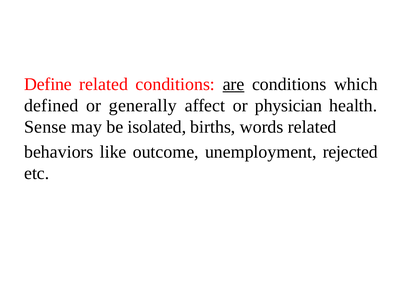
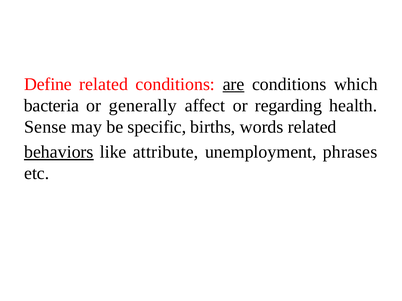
defined: defined -> bacteria
physician: physician -> regarding
isolated: isolated -> specific
behaviors underline: none -> present
outcome: outcome -> attribute
rejected: rejected -> phrases
